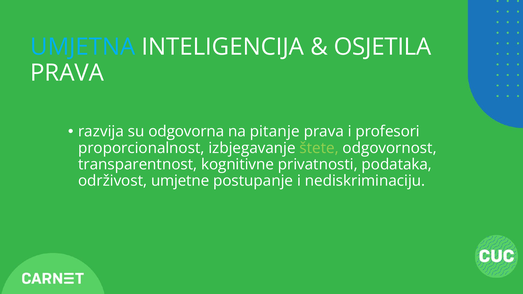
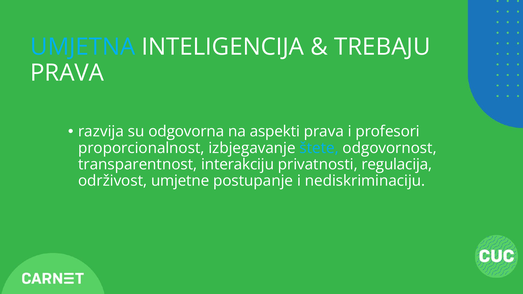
OSJETILA: OSJETILA -> TREBAJU
pitanje: pitanje -> aspekti
štete colour: light green -> light blue
kognitivne: kognitivne -> interakciju
podataka: podataka -> regulacija
